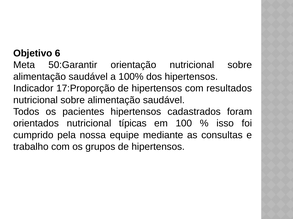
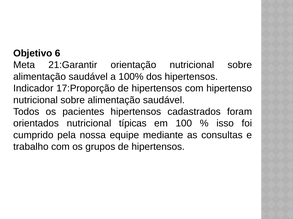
50:Garantir: 50:Garantir -> 21:Garantir
resultados: resultados -> hipertenso
